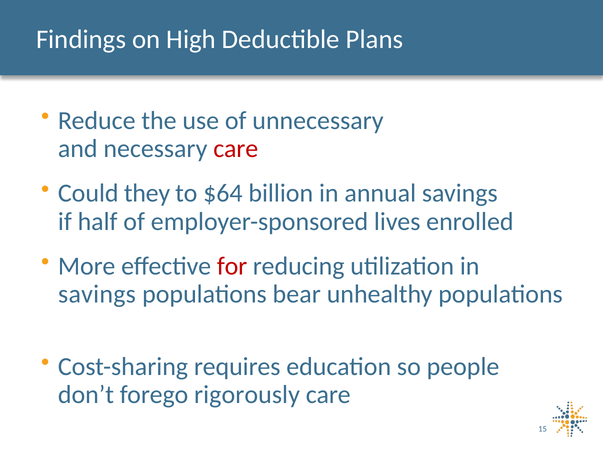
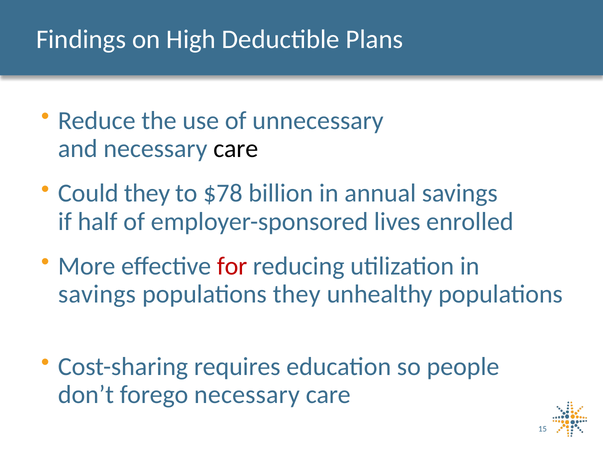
care at (236, 149) colour: red -> black
$64: $64 -> $78
populations bear: bear -> they
forego rigorously: rigorously -> necessary
